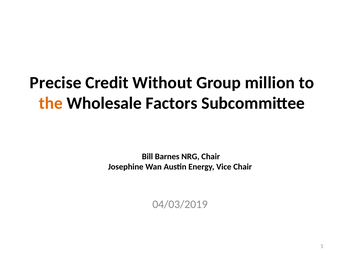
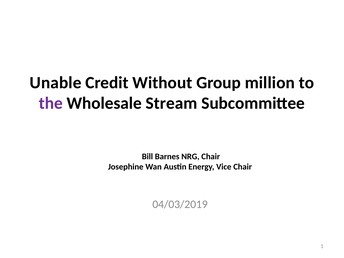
Precise: Precise -> Unable
the colour: orange -> purple
Factors: Factors -> Stream
